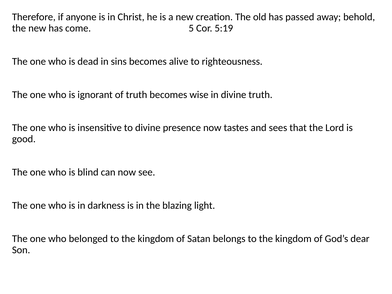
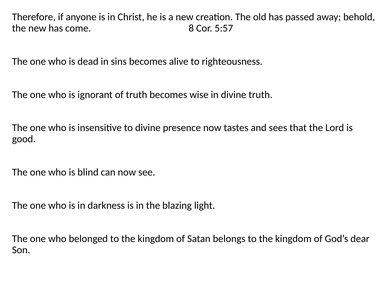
5: 5 -> 8
5:19: 5:19 -> 5:57
